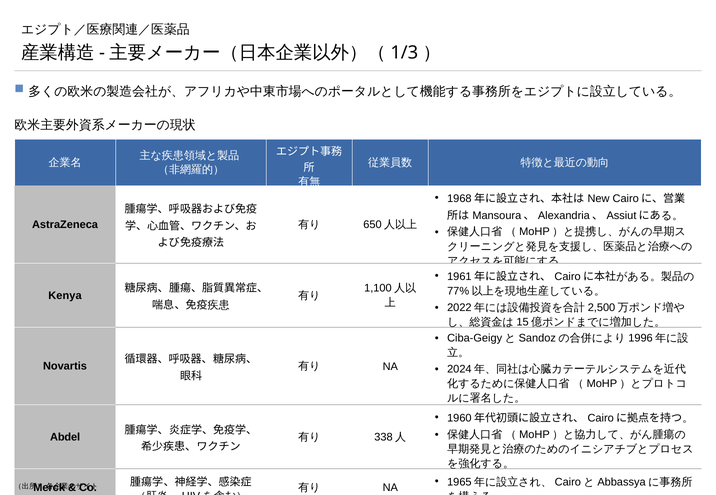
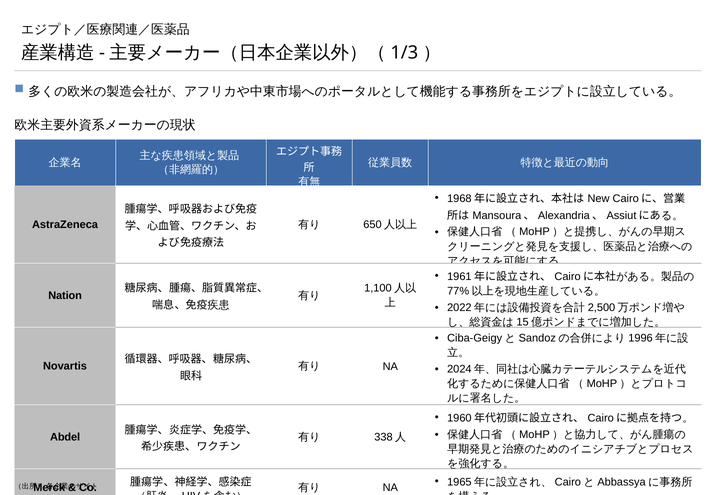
Kenya: Kenya -> Nation
